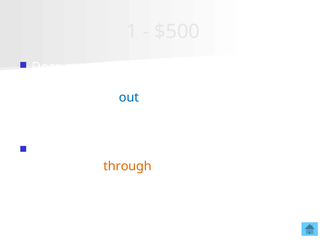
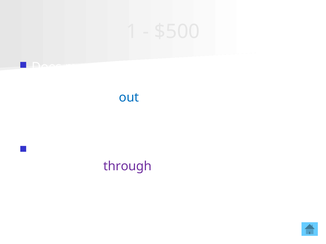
through at (128, 167) colour: orange -> purple
